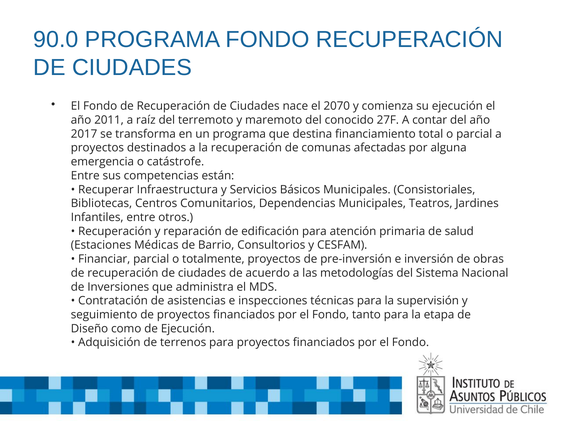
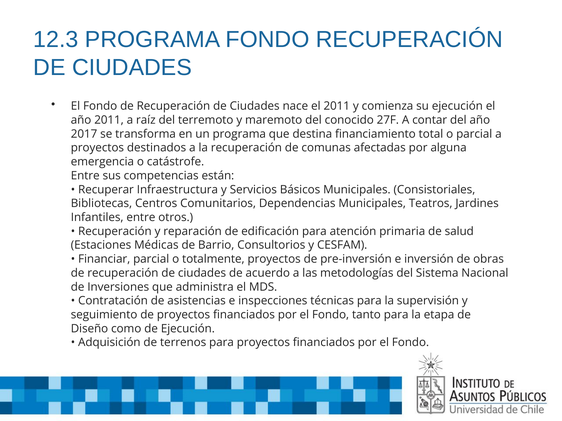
90.0: 90.0 -> 12.3
el 2070: 2070 -> 2011
